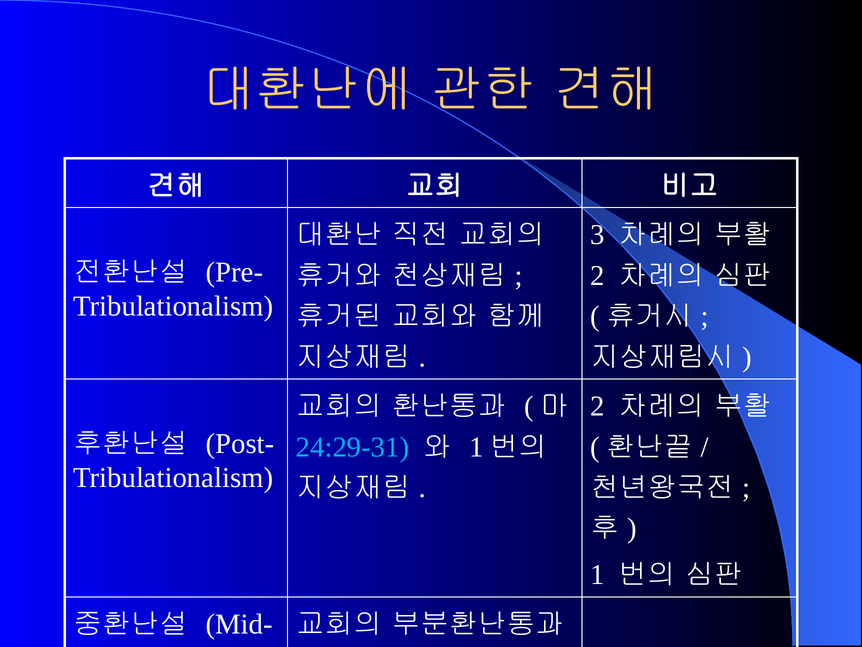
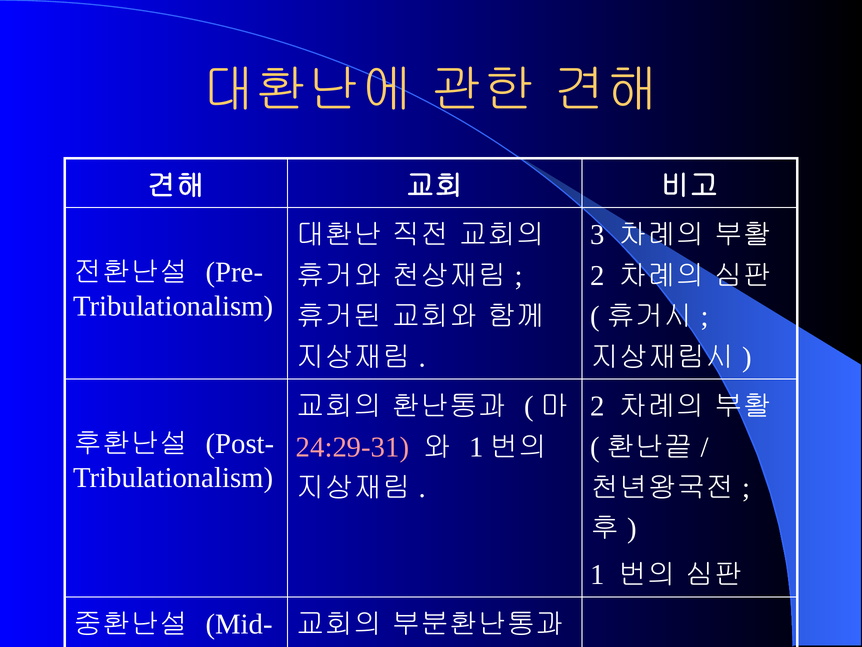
24:29-31 colour: light blue -> pink
